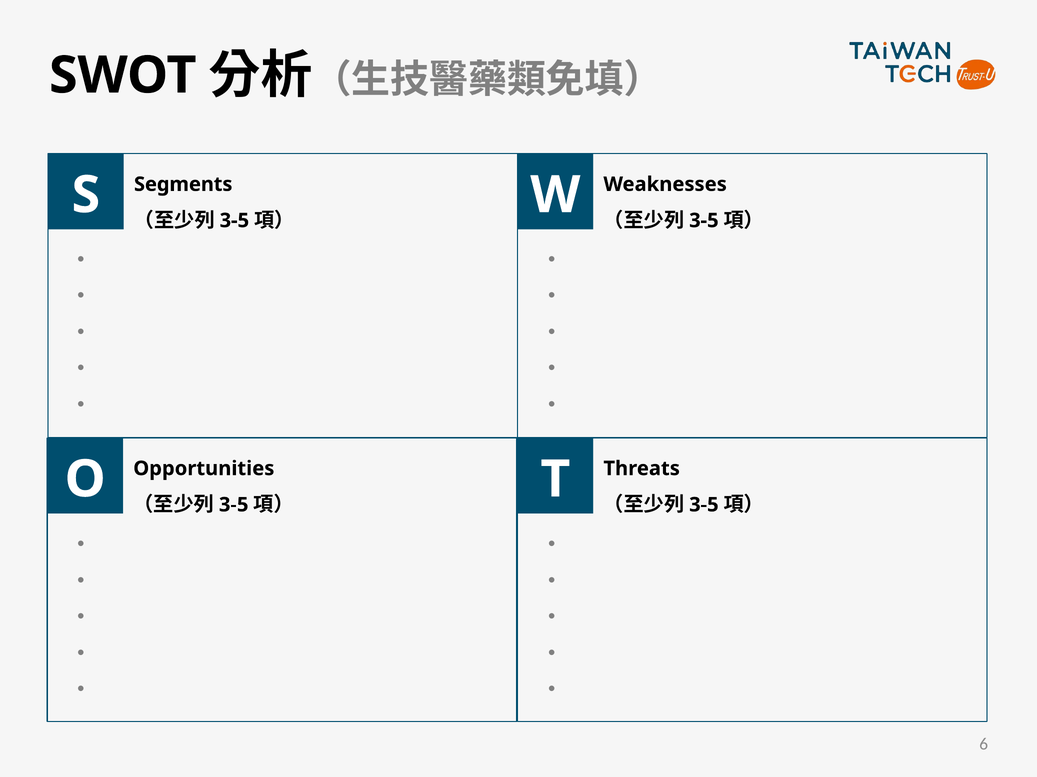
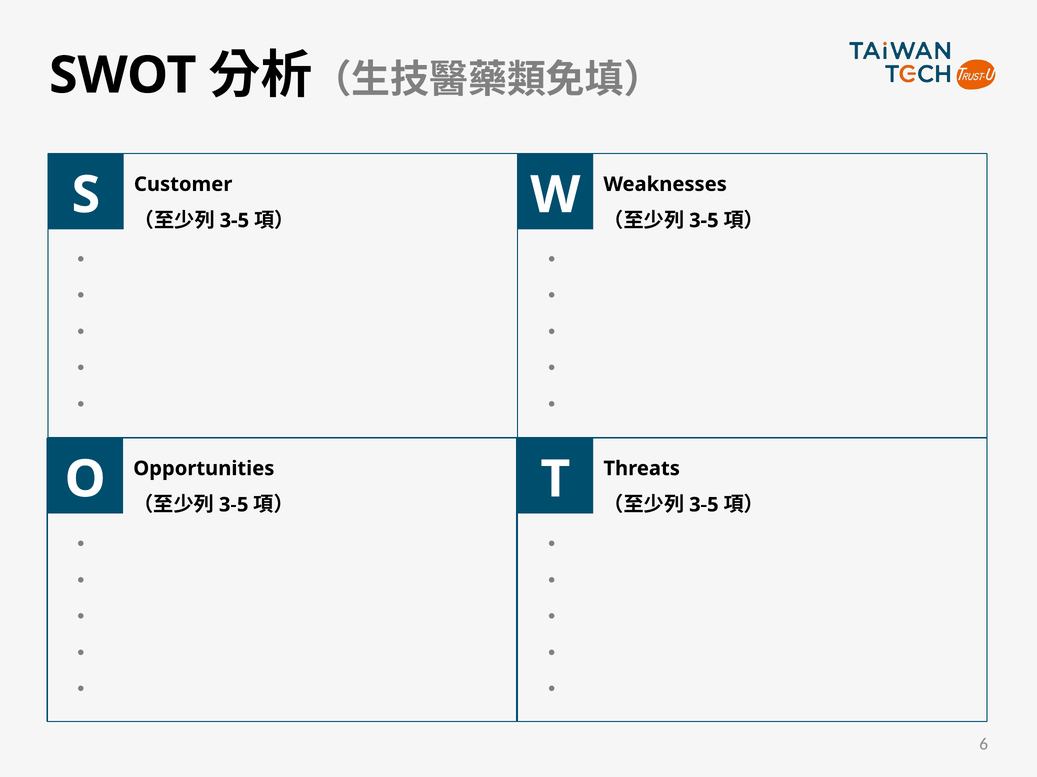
Segments: Segments -> Customer
